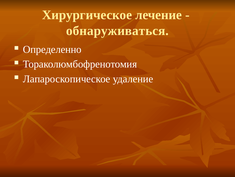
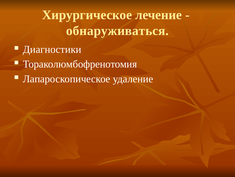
Определенно: Определенно -> Диагностики
